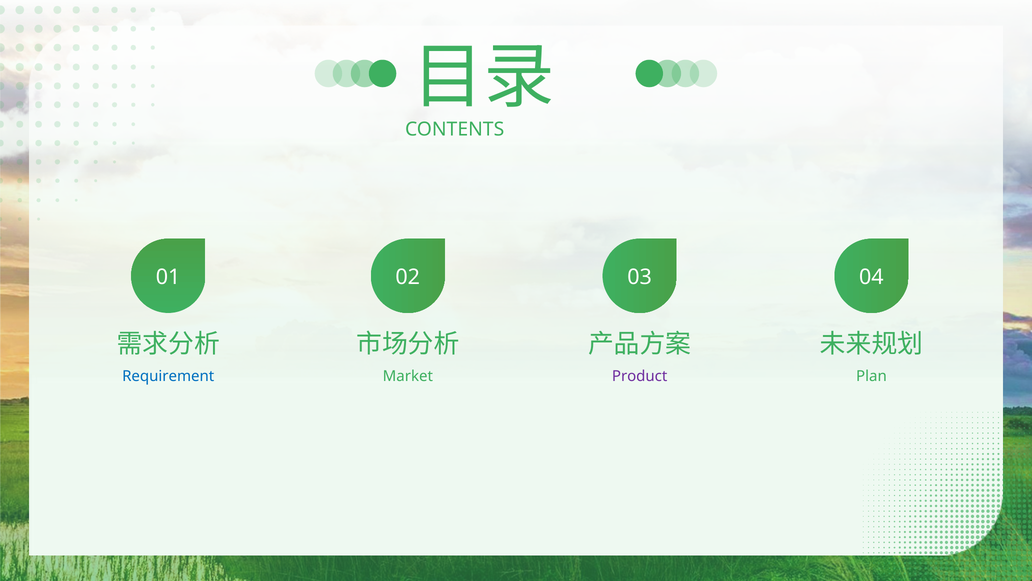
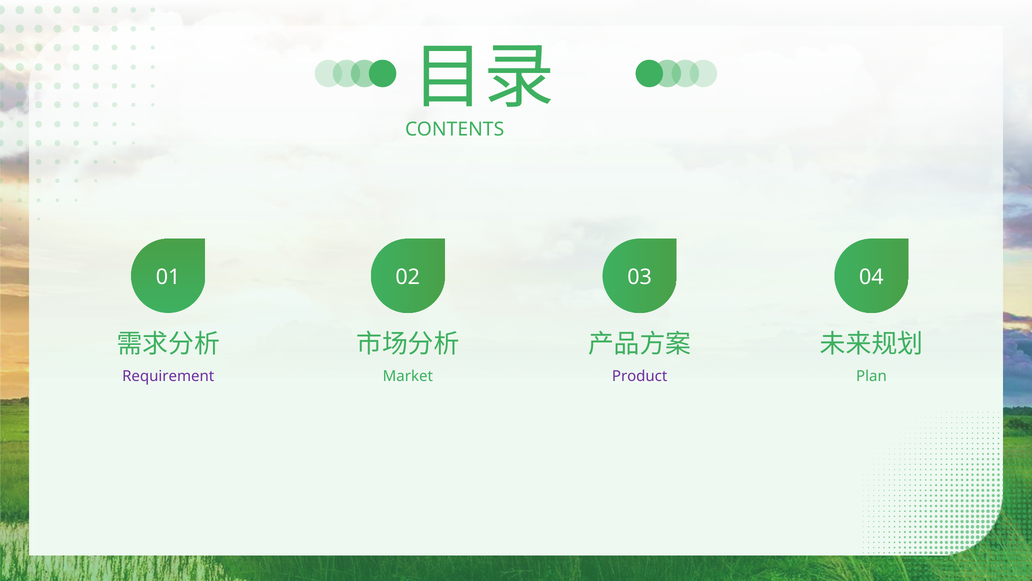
Requirement colour: blue -> purple
